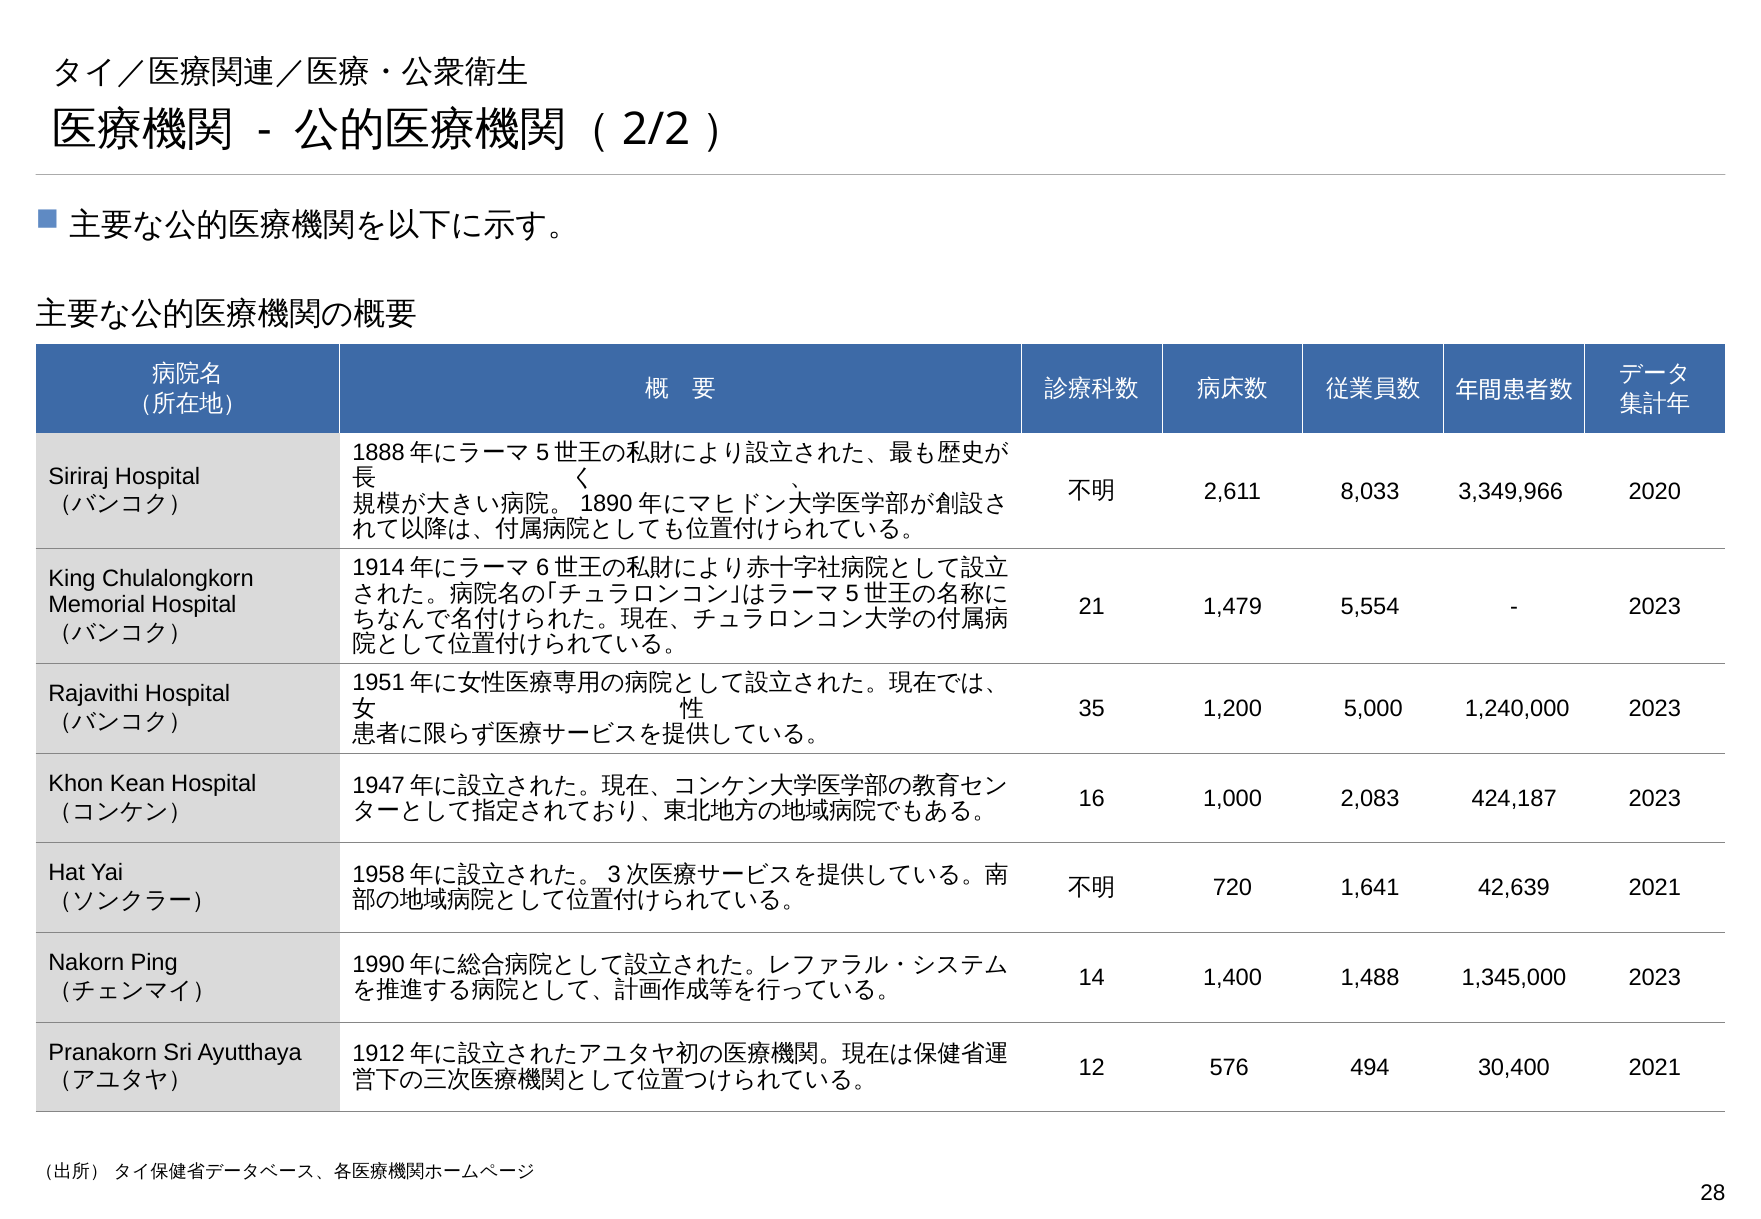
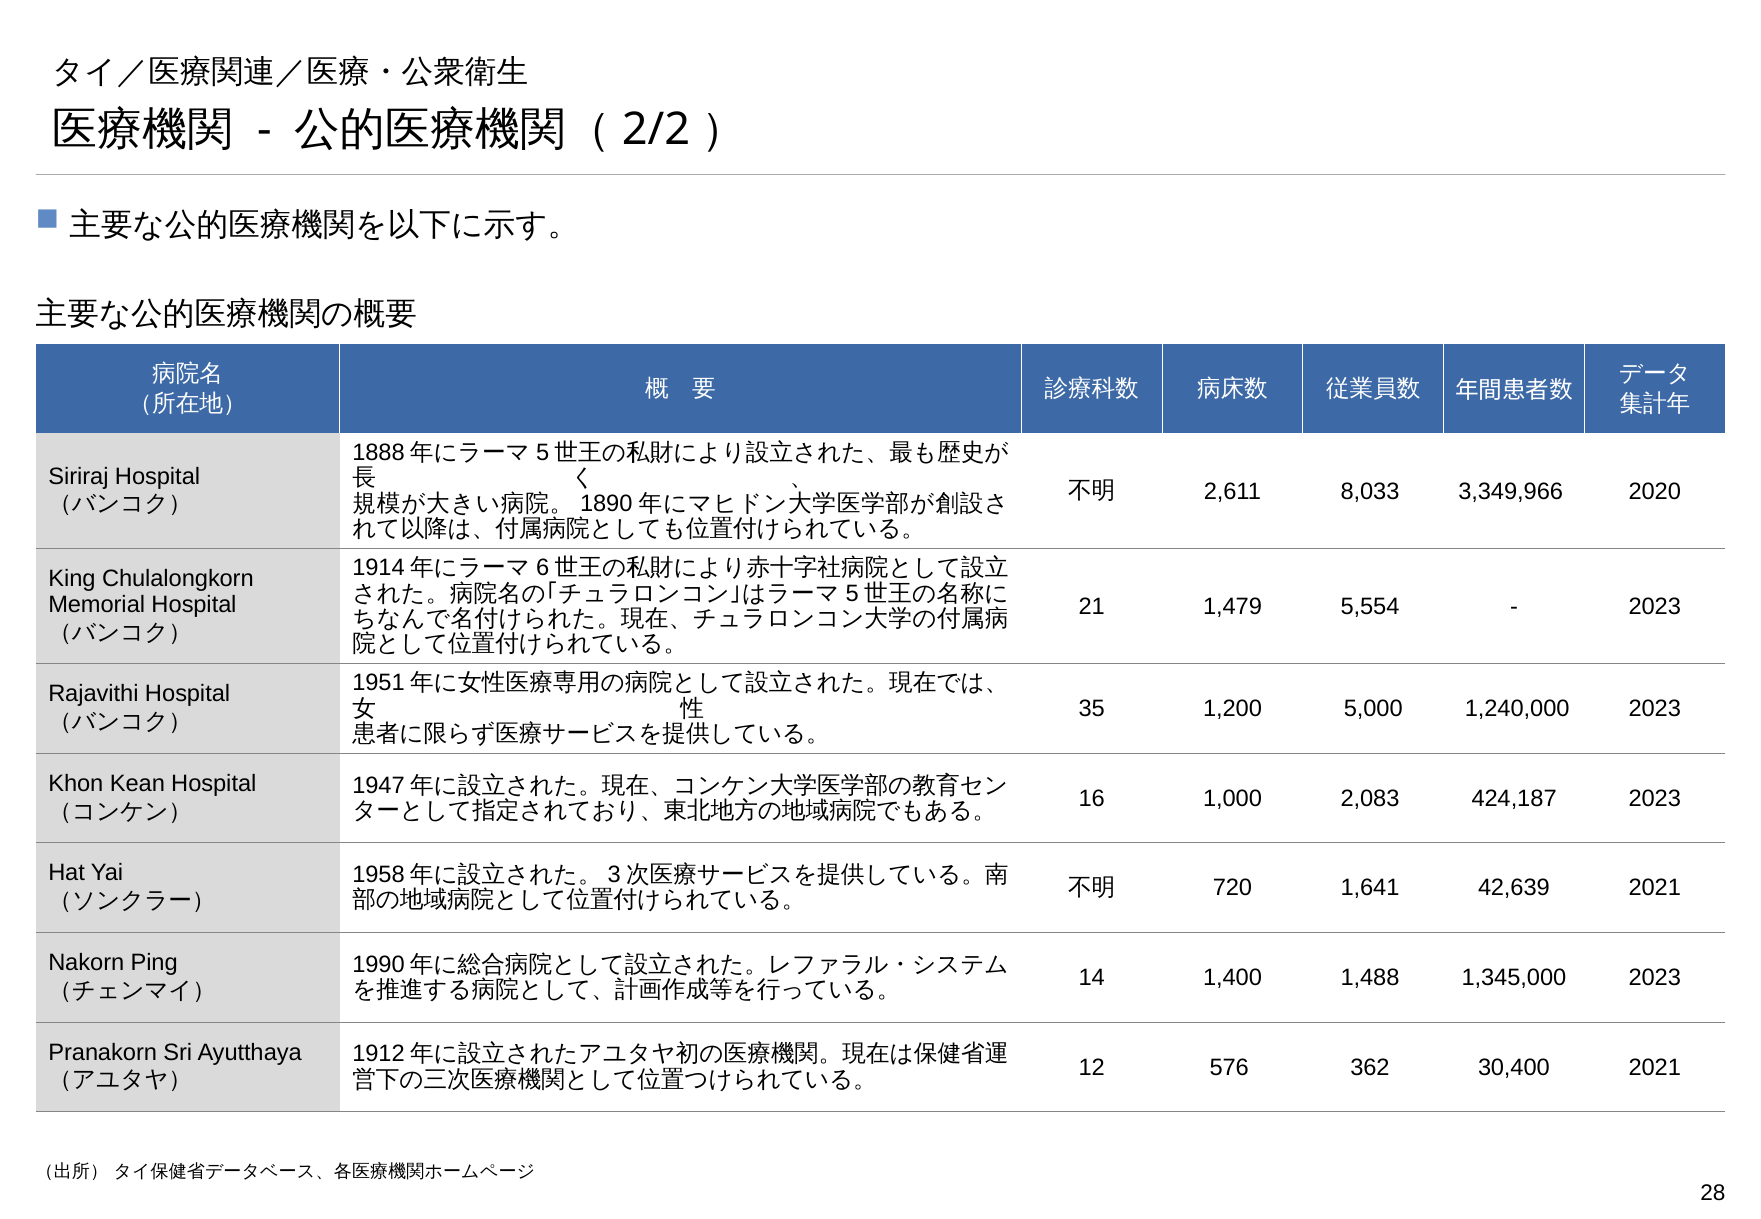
494: 494 -> 362
